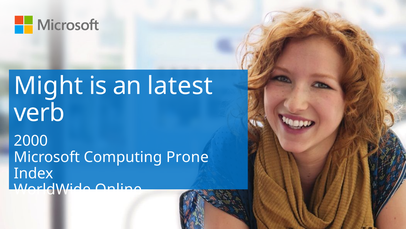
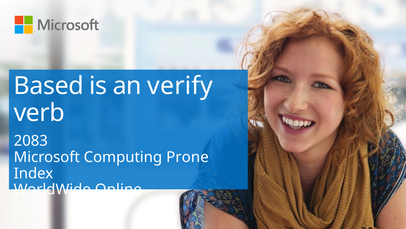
Might: Might -> Based
latest: latest -> verify
2000: 2000 -> 2083
